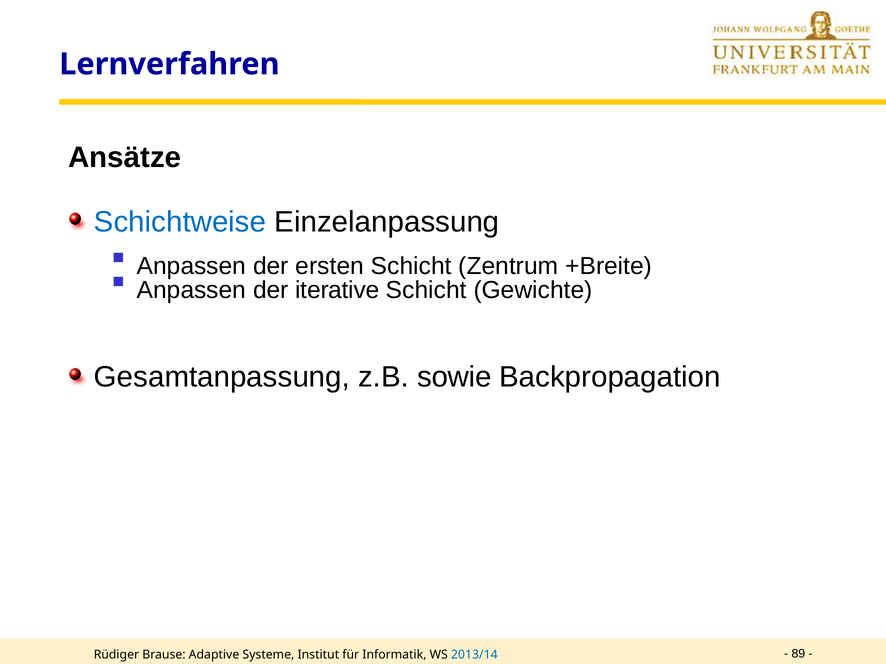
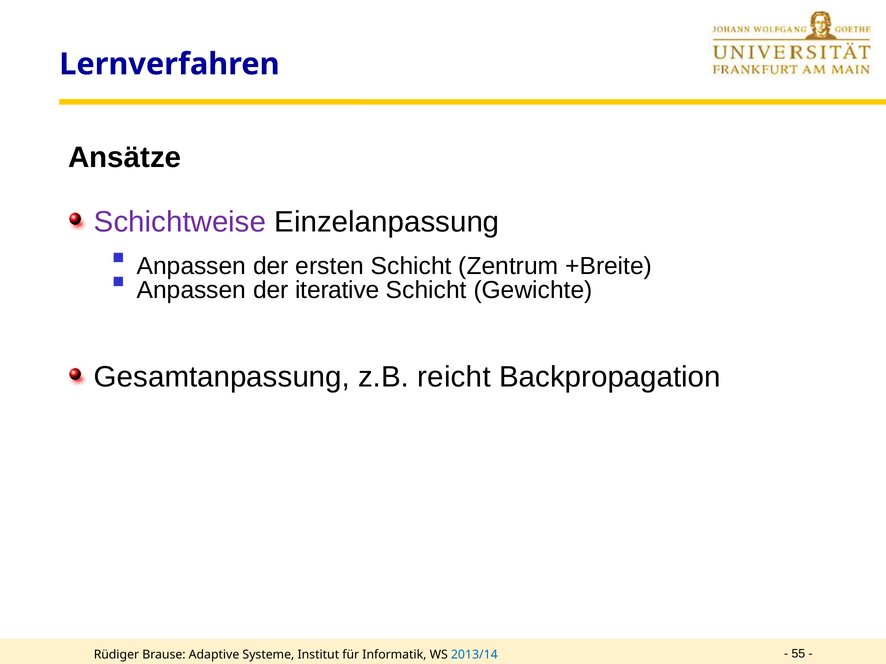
Schichtweise colour: blue -> purple
sowie: sowie -> reicht
89: 89 -> 55
